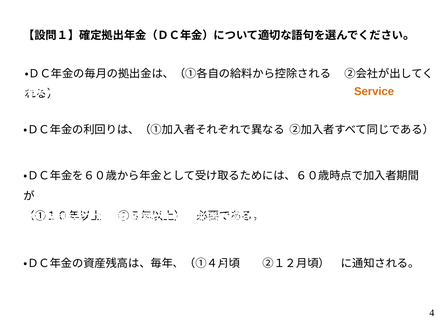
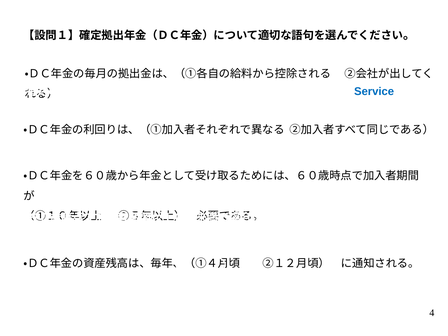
Service colour: orange -> blue
